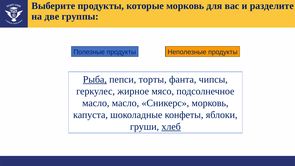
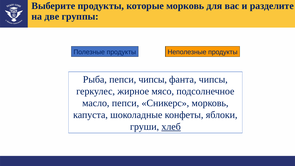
Рыба underline: present -> none
пепси торты: торты -> чипсы
масло масло: масло -> пепси
